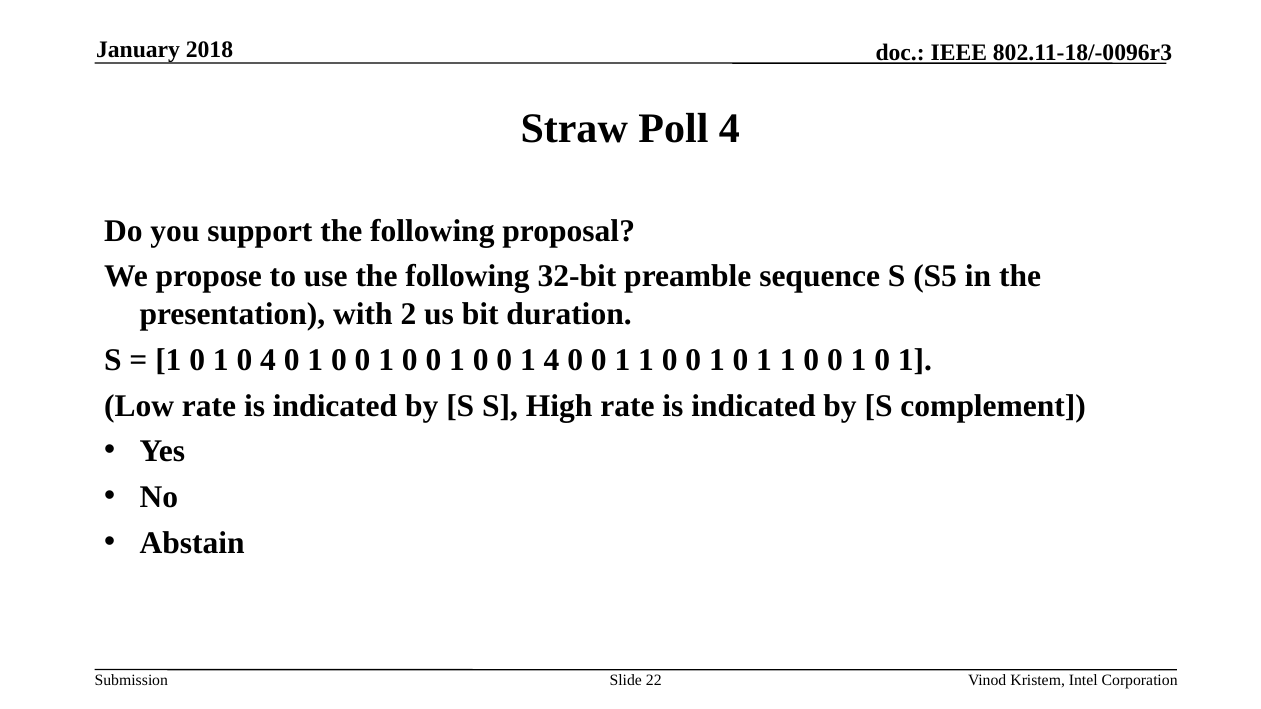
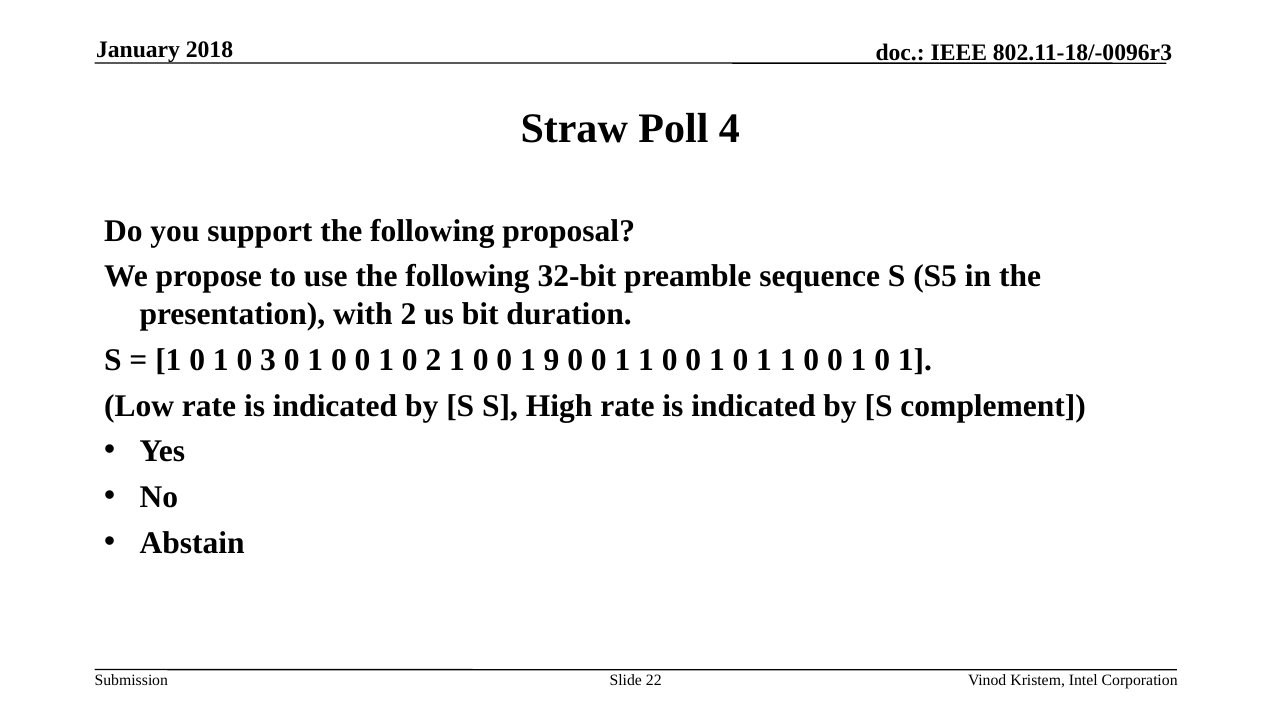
0 4: 4 -> 3
0 at (433, 360): 0 -> 2
1 4: 4 -> 9
